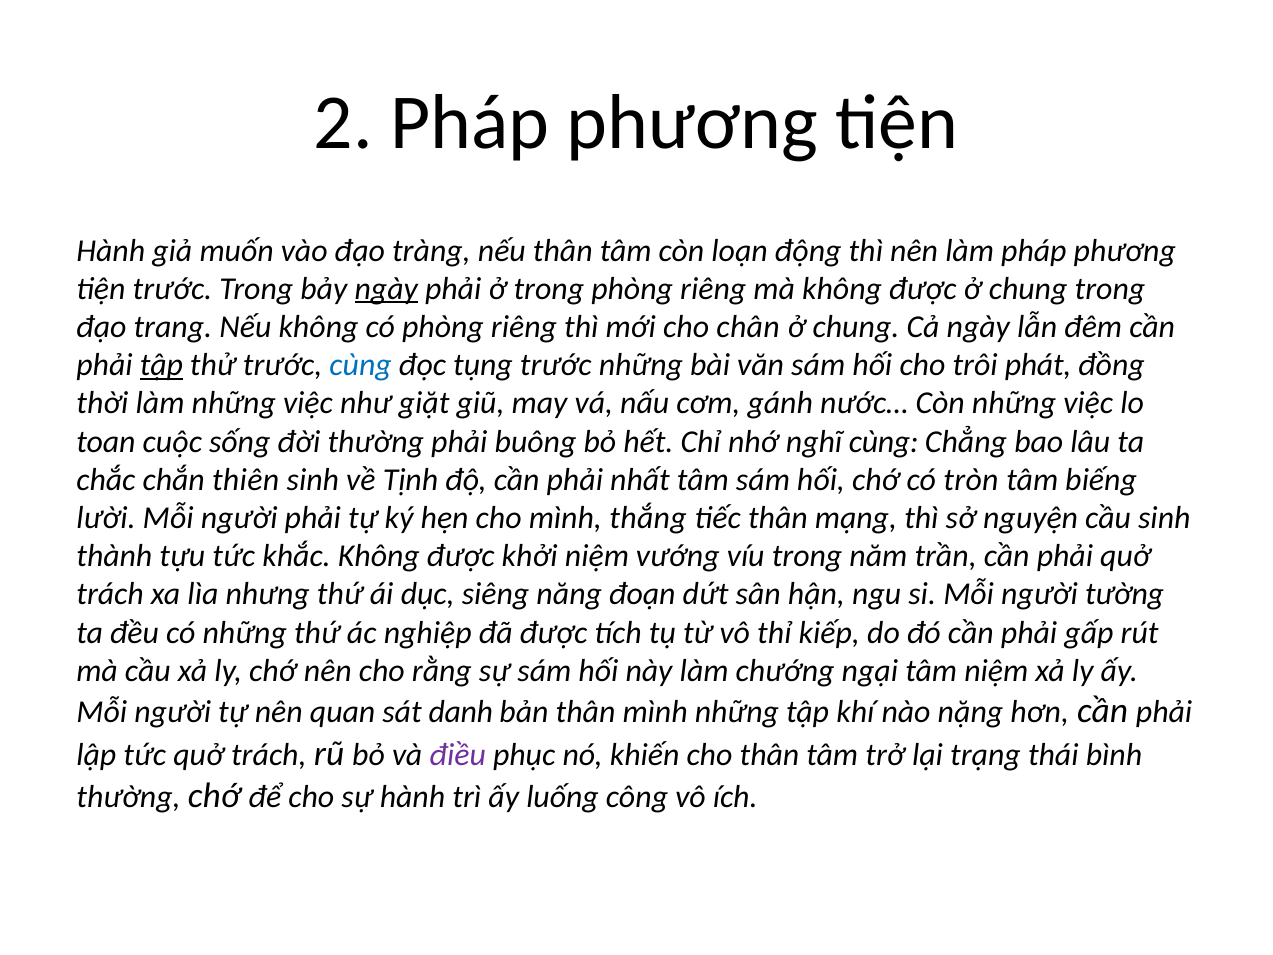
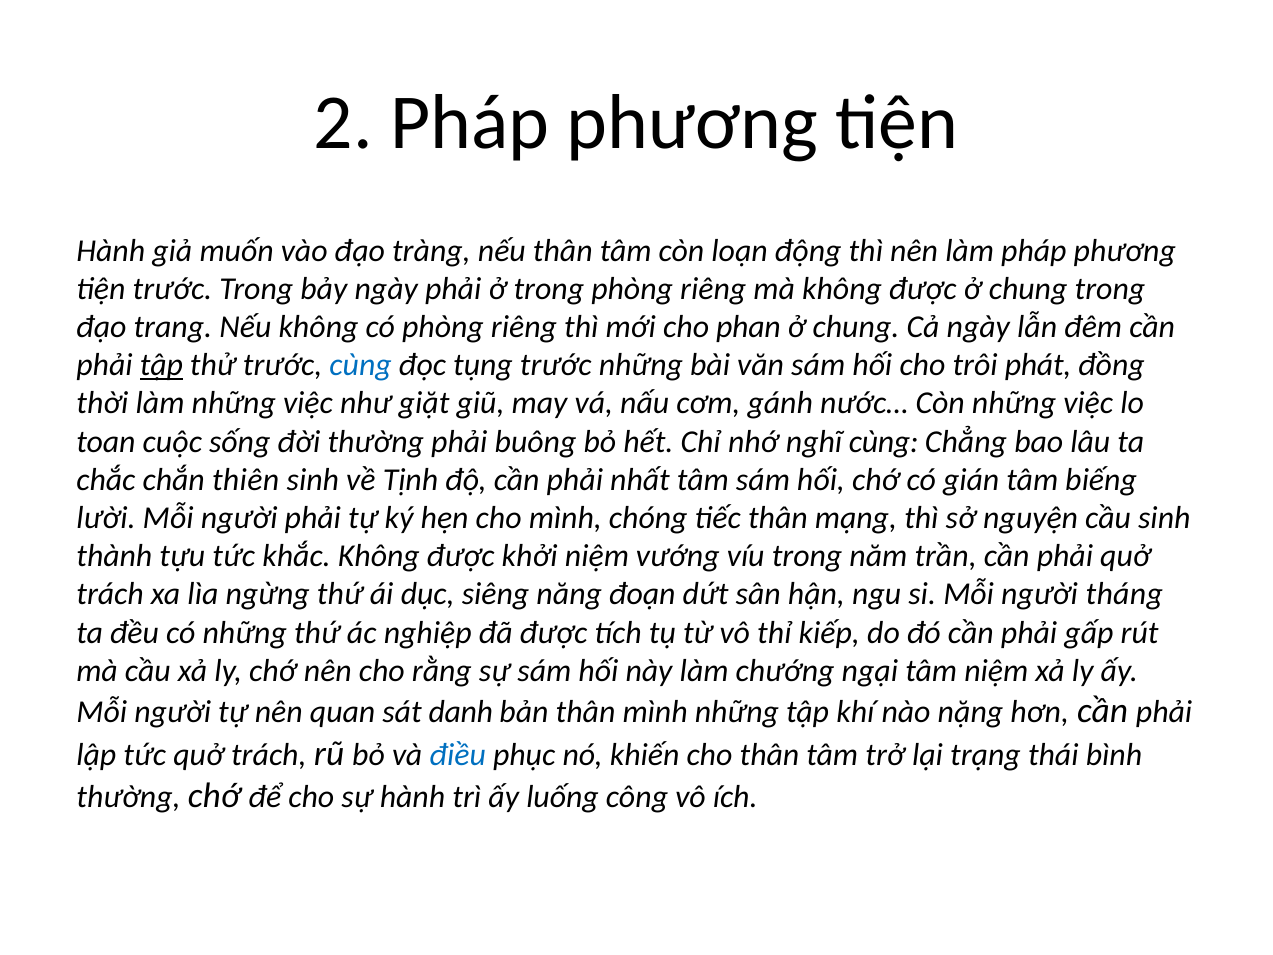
ngày at (386, 289) underline: present -> none
chân: chân -> phan
tròn: tròn -> gián
thắng: thắng -> chóng
nhưng: nhưng -> ngừng
tường: tường -> tháng
điều colour: purple -> blue
